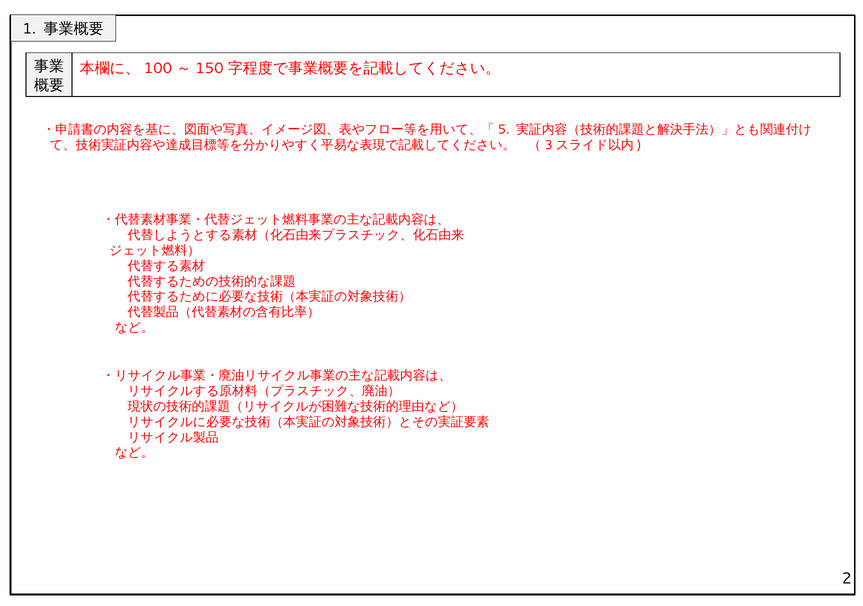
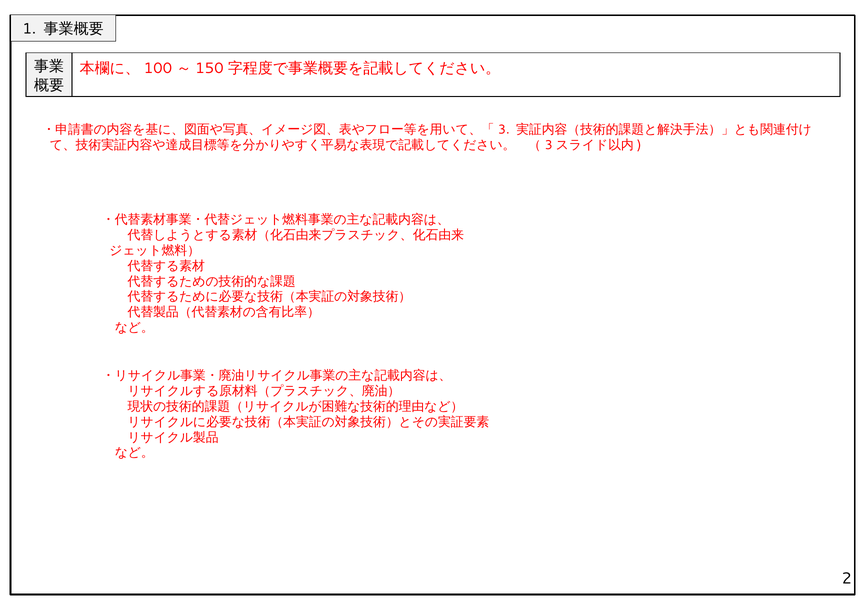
5: 5 -> 3
